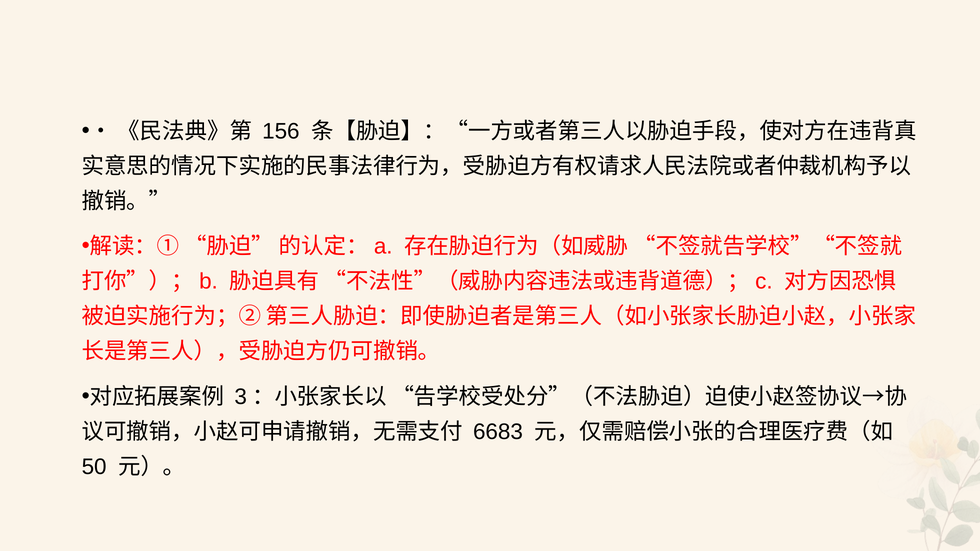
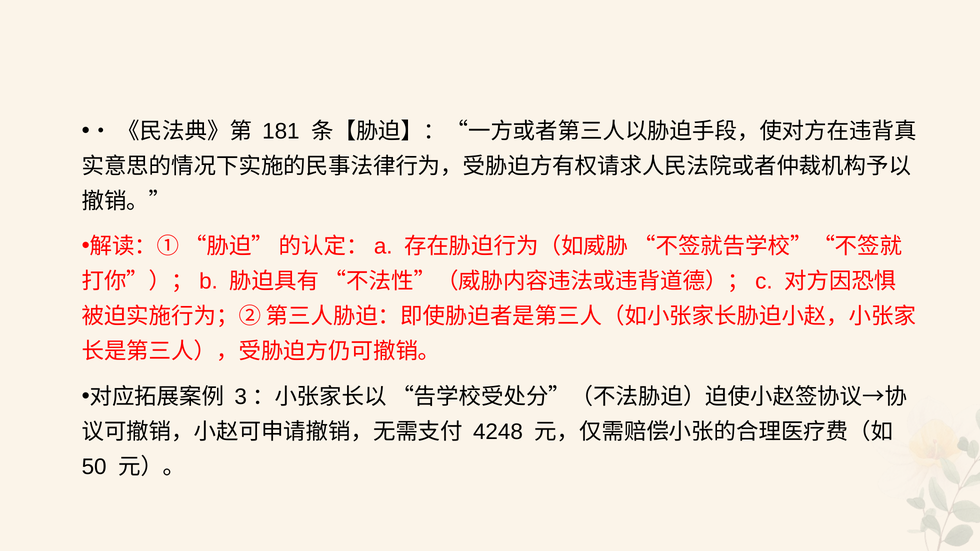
156: 156 -> 181
6683: 6683 -> 4248
